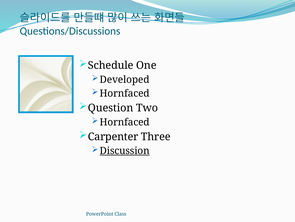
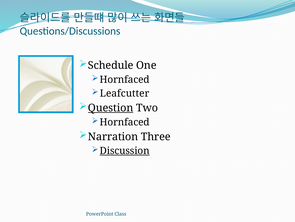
Developed at (125, 79): Developed -> Hornfaced
Hornfaced at (125, 93): Hornfaced -> Leafcutter
Question underline: none -> present
Carpenter: Carpenter -> Narration
